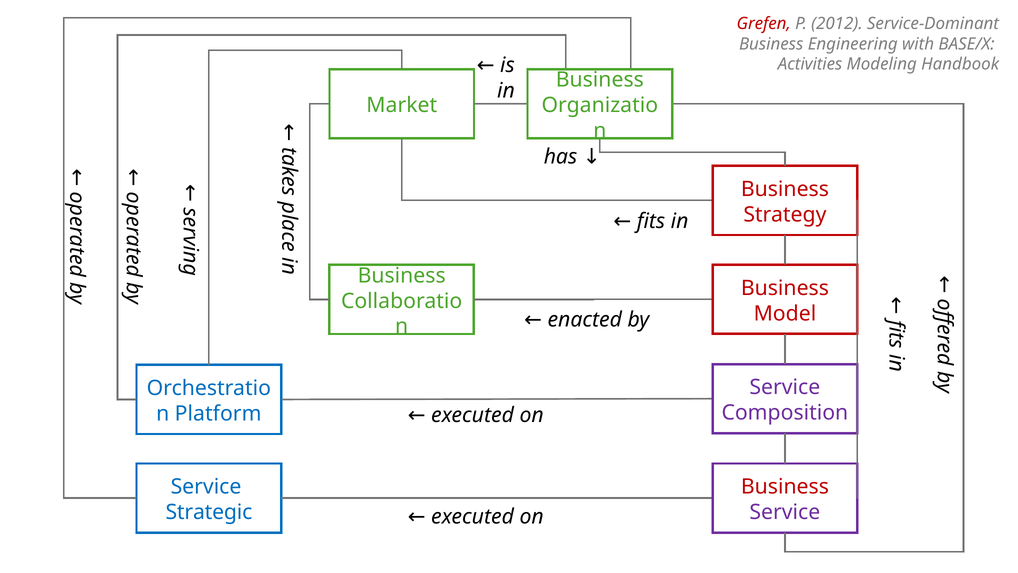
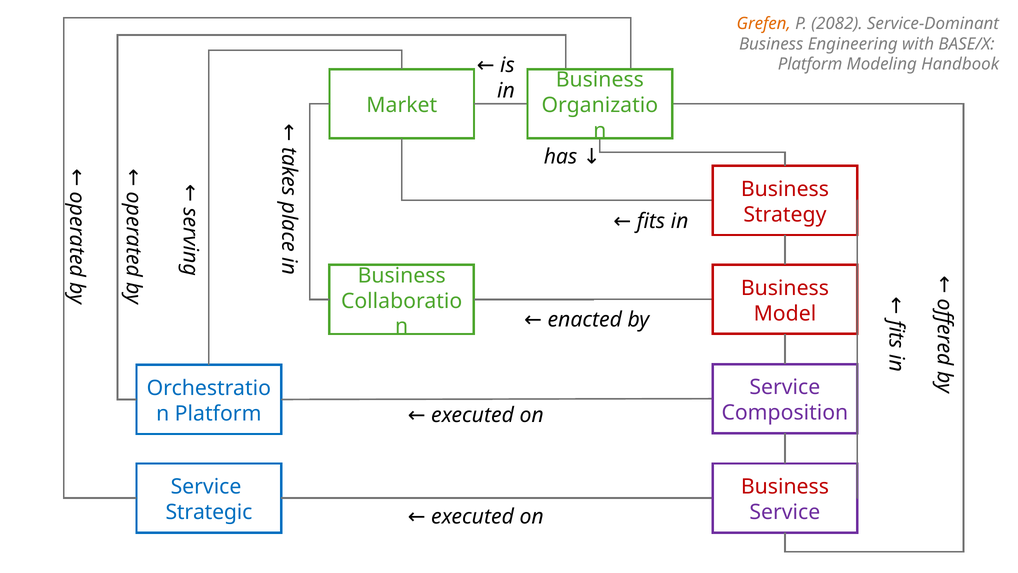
Grefen colour: red -> orange
2012: 2012 -> 2082
Activities at (810, 64): Activities -> Platform
